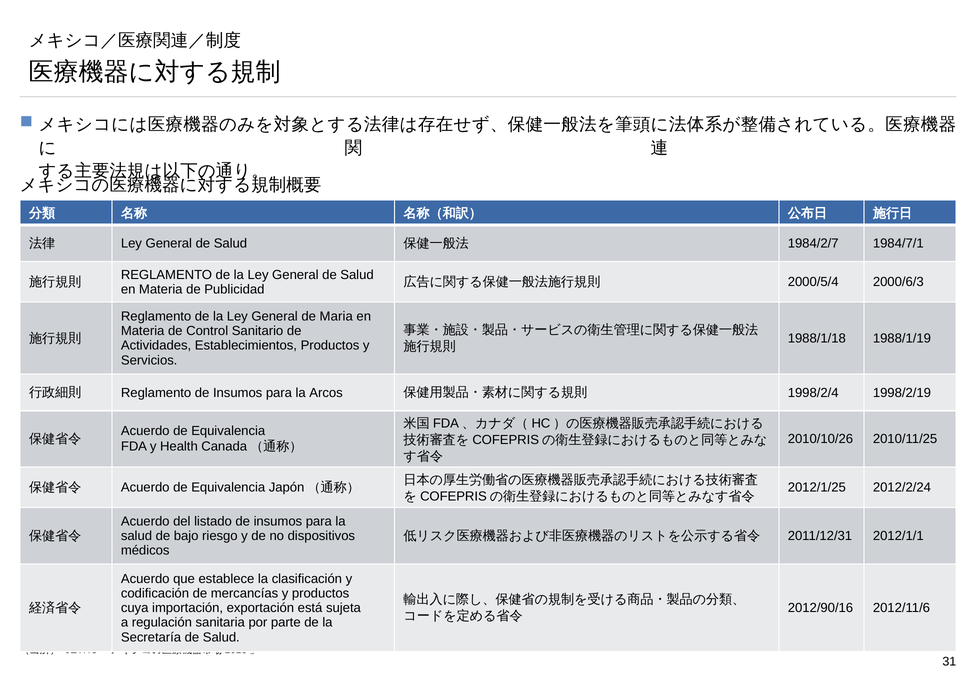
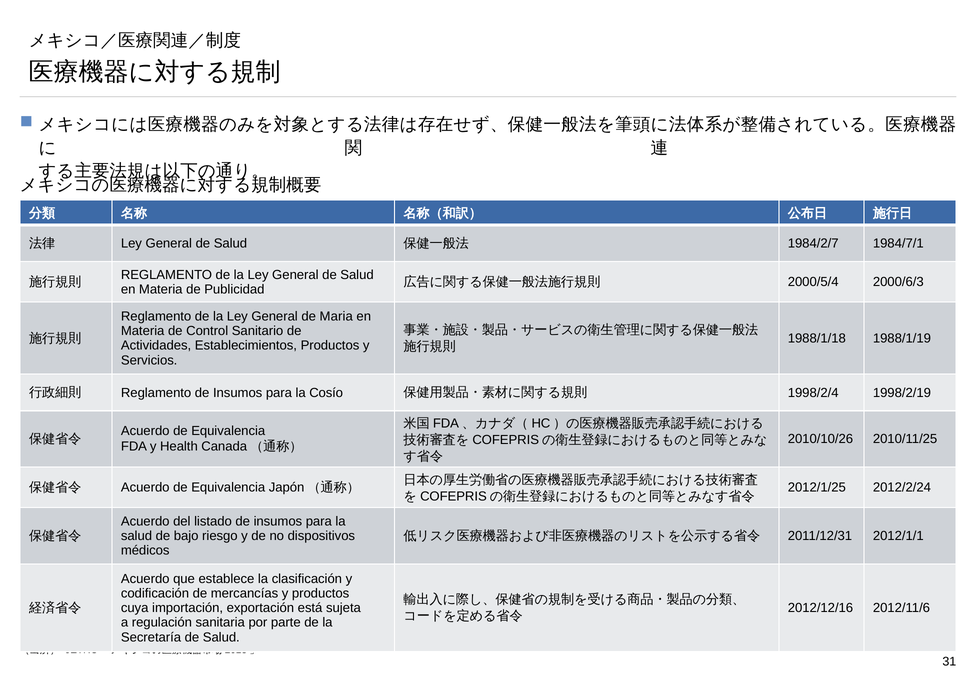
Arcos: Arcos -> Cosío
2012/90/16: 2012/90/16 -> 2012/12/16
